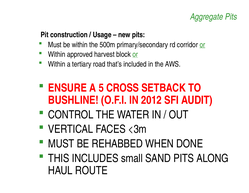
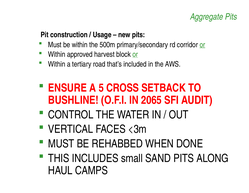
2012: 2012 -> 2065
ROUTE: ROUTE -> CAMPS
